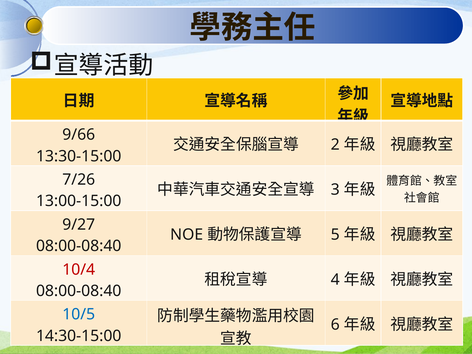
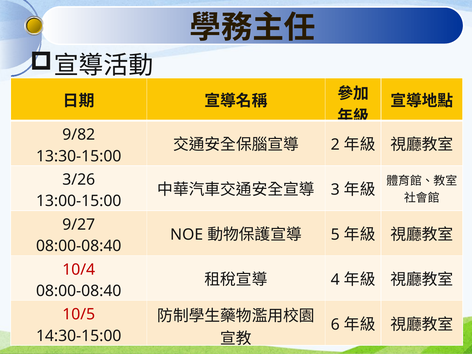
9/66: 9/66 -> 9/82
7/26: 7/26 -> 3/26
10/5 colour: blue -> red
